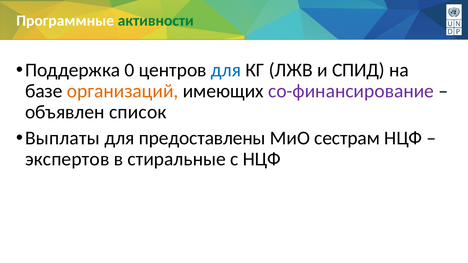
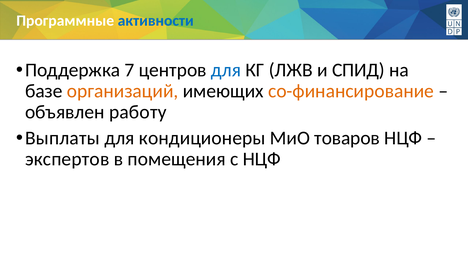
активности colour: green -> blue
0: 0 -> 7
со-финансирование colour: purple -> orange
список: список -> работу
предоставлены: предоставлены -> кондиционеры
сестрам: сестрам -> товаров
стиральные: стиральные -> помещения
